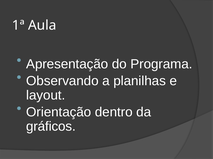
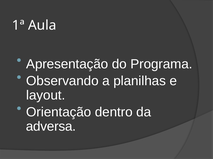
gráficos: gráficos -> adversa
